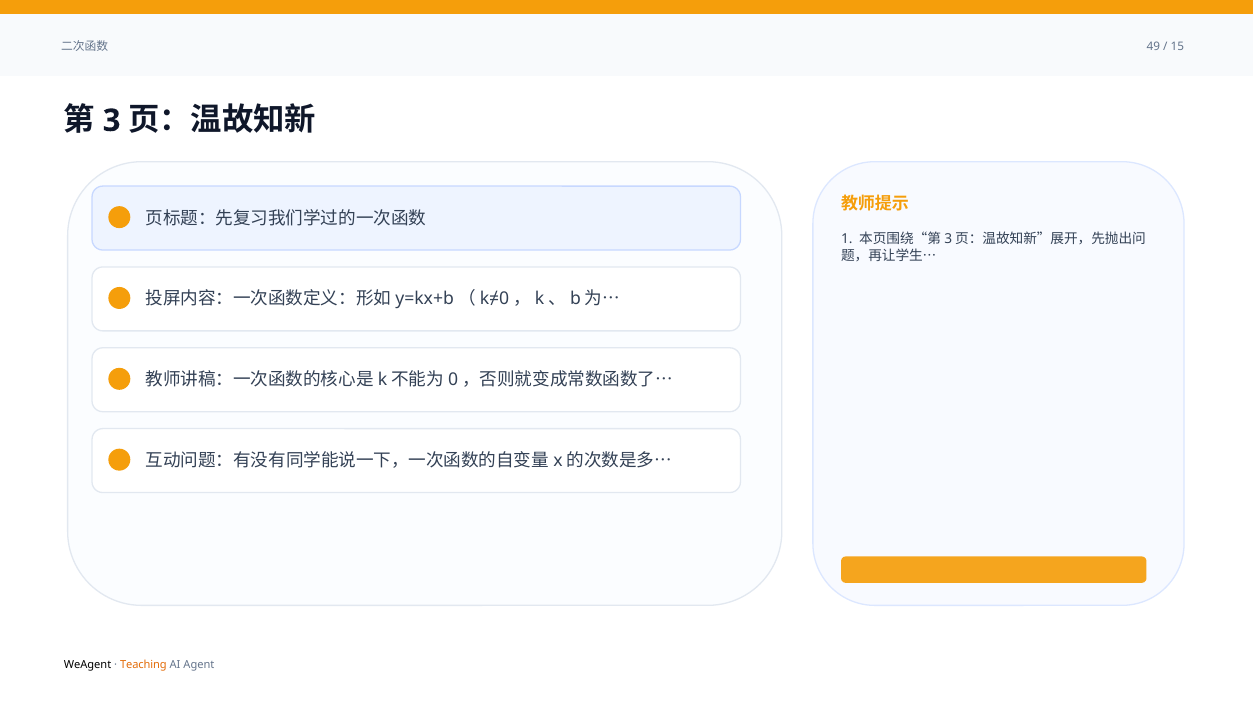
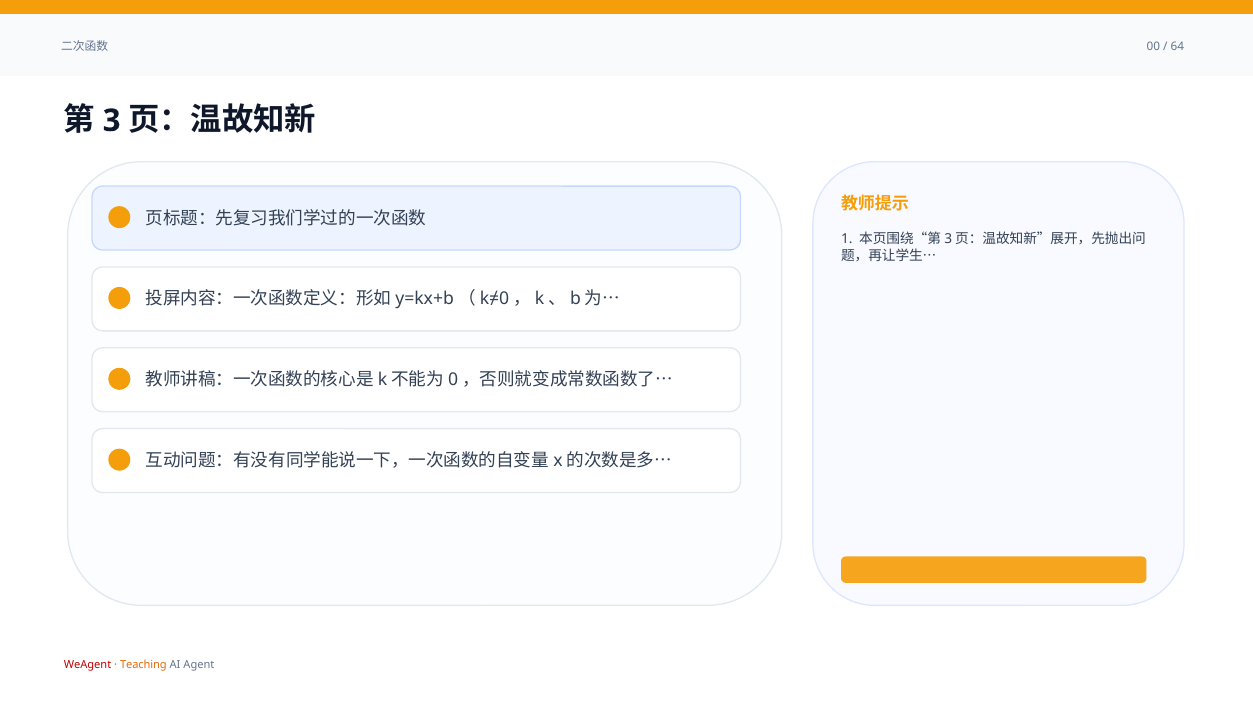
49: 49 -> 00
15: 15 -> 64
WeAgent colour: black -> red
